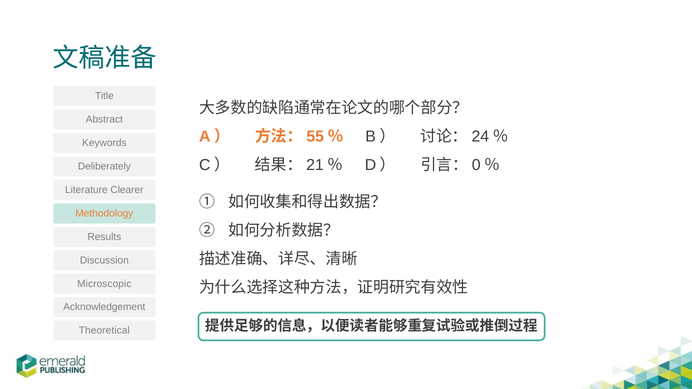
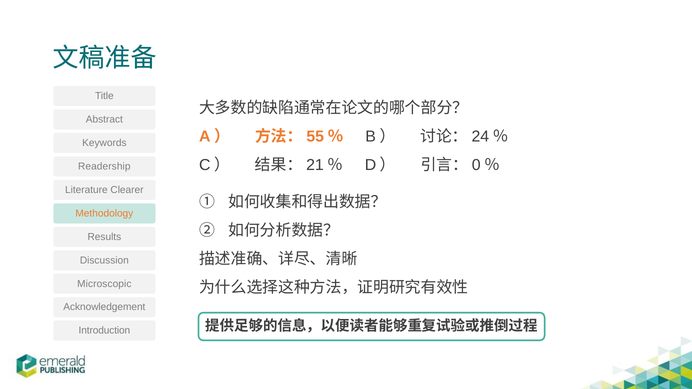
Deliberately: Deliberately -> Readership
Theoretical: Theoretical -> Introduction
